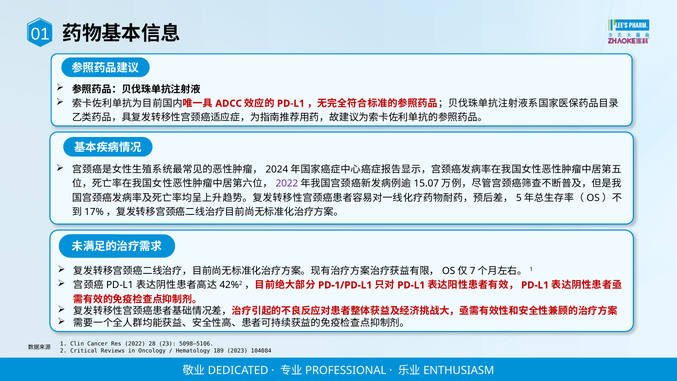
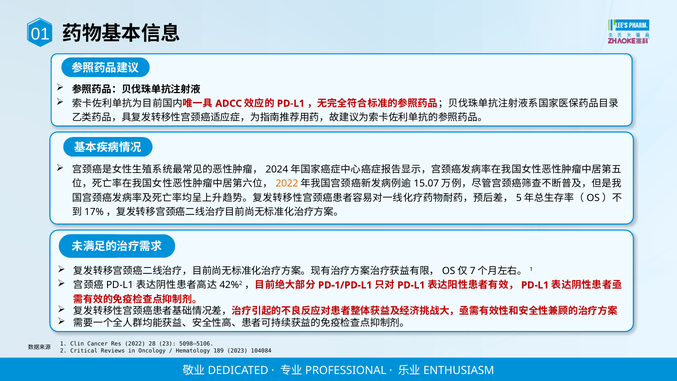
2022 at (287, 184) colour: purple -> orange
